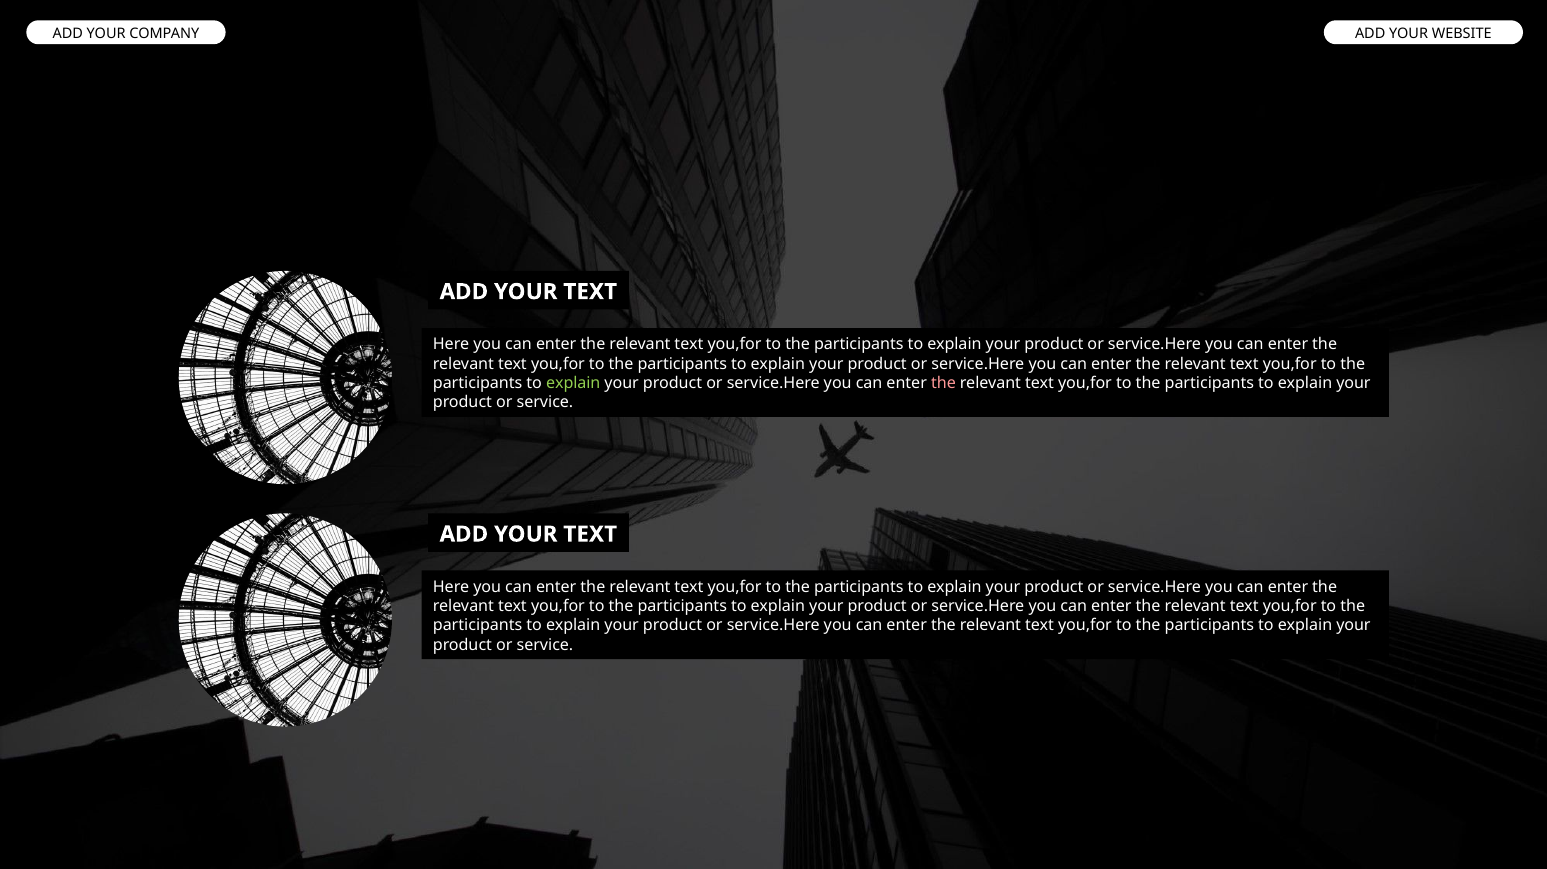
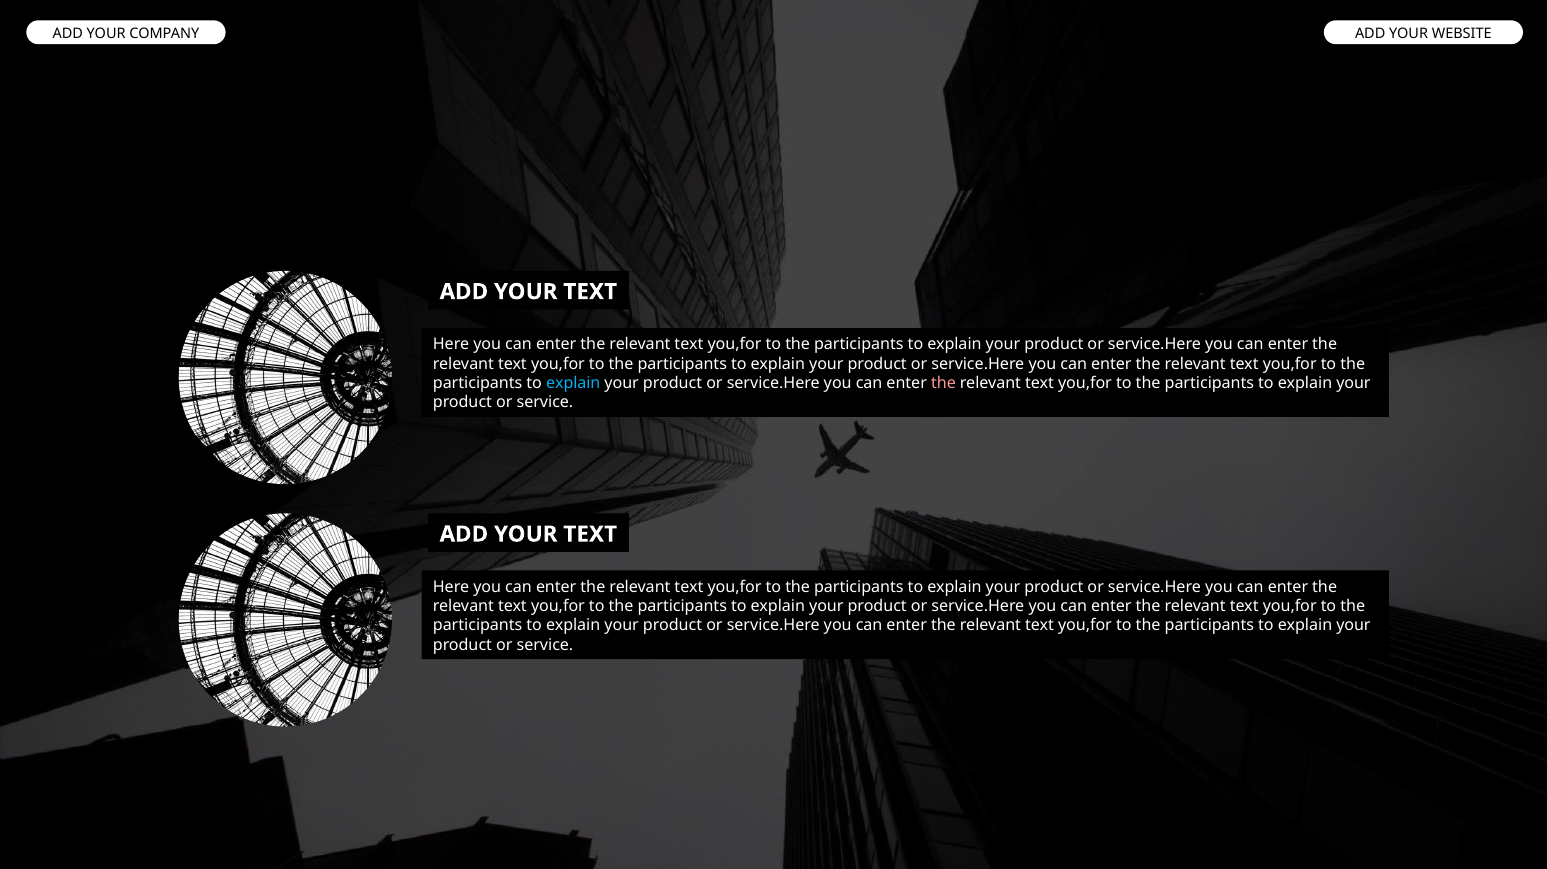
explain at (573, 383) colour: light green -> light blue
